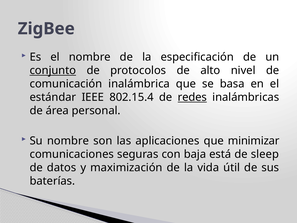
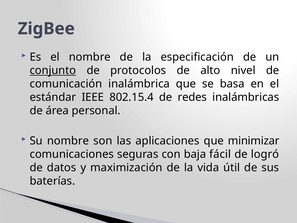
redes underline: present -> none
está: está -> fácil
sleep: sleep -> logró
